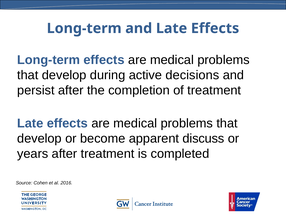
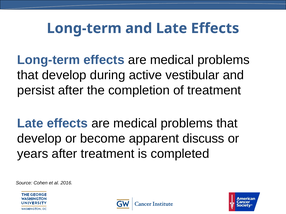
decisions: decisions -> vestibular
